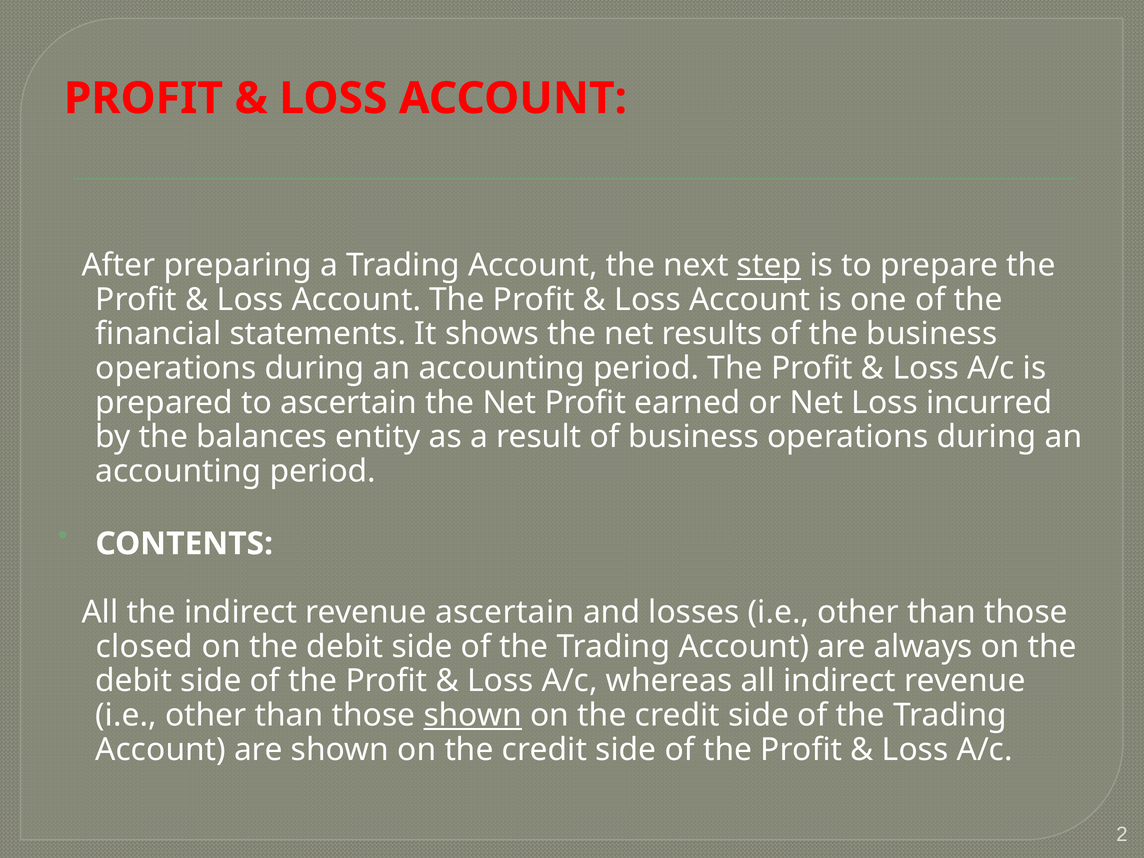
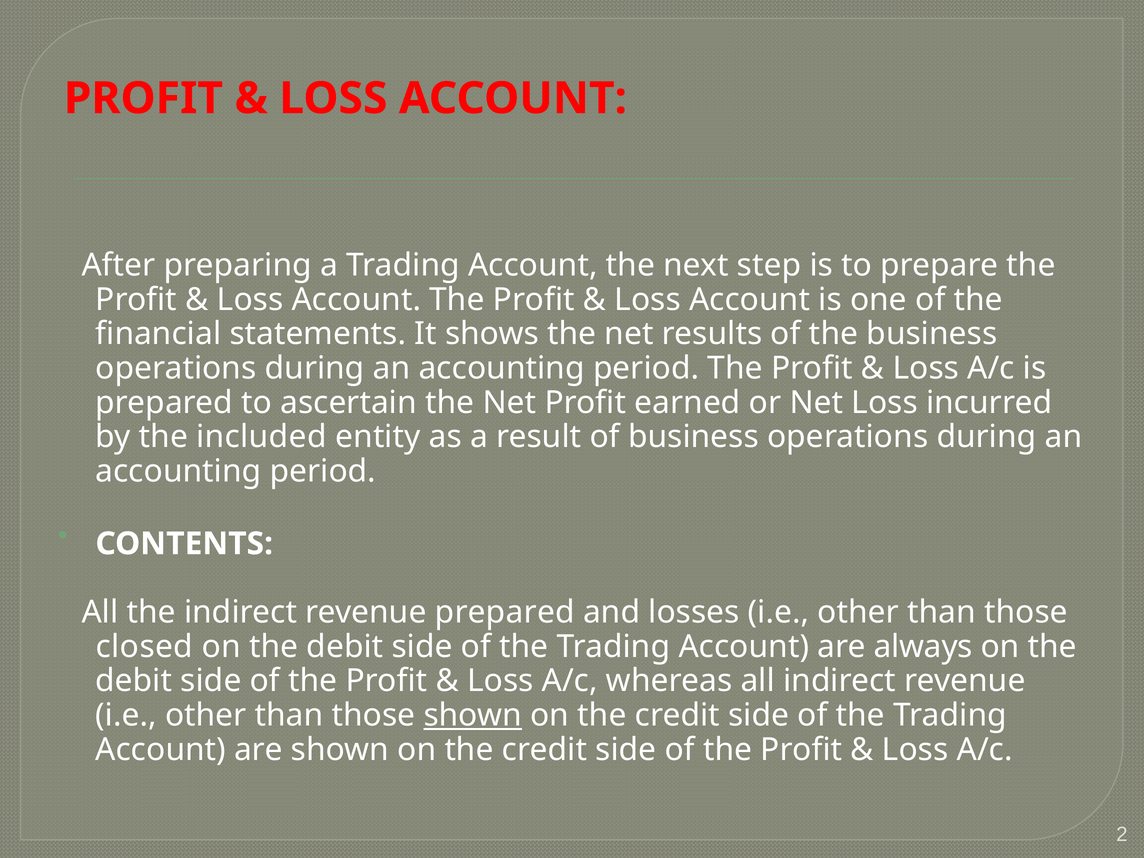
step underline: present -> none
balances: balances -> included
revenue ascertain: ascertain -> prepared
